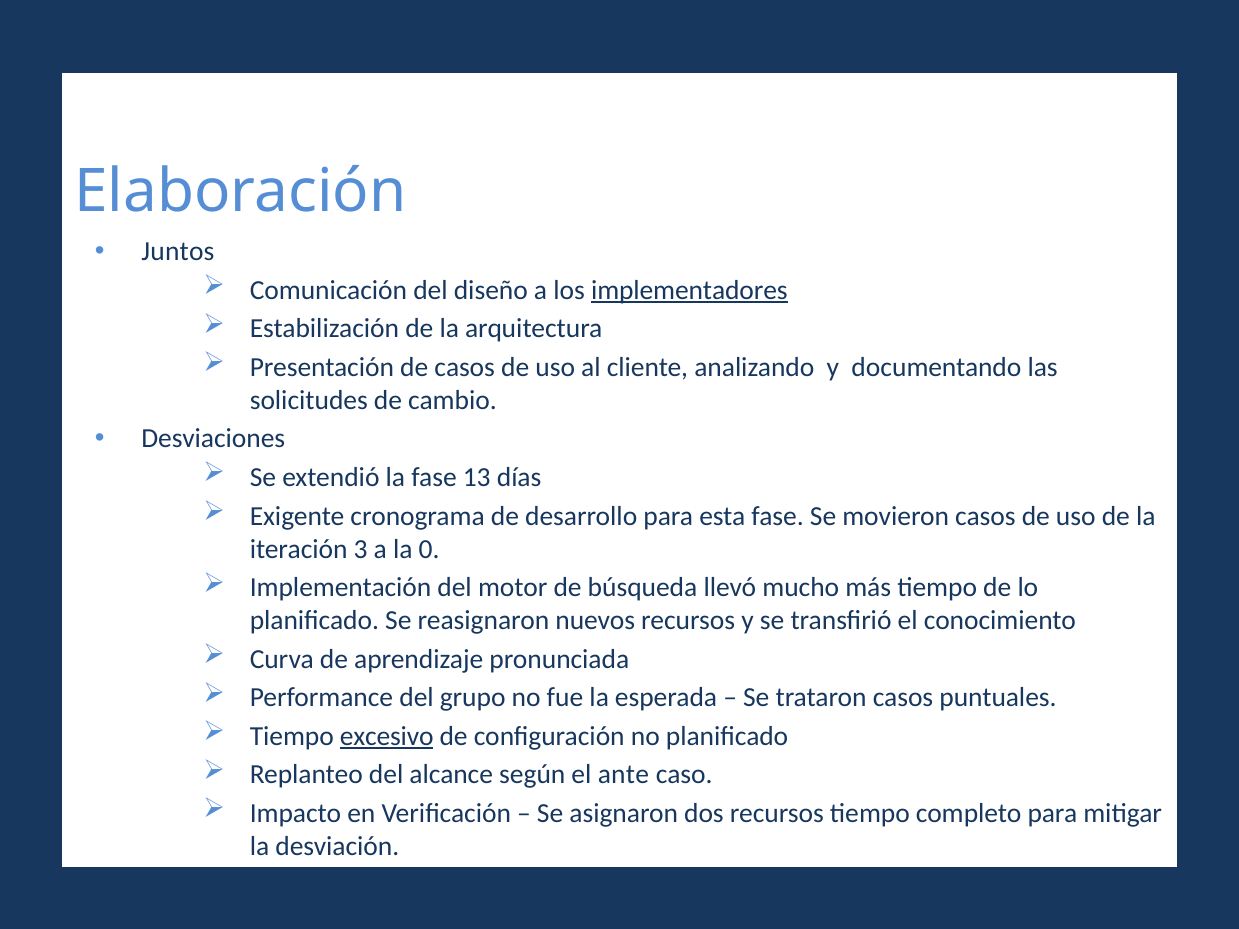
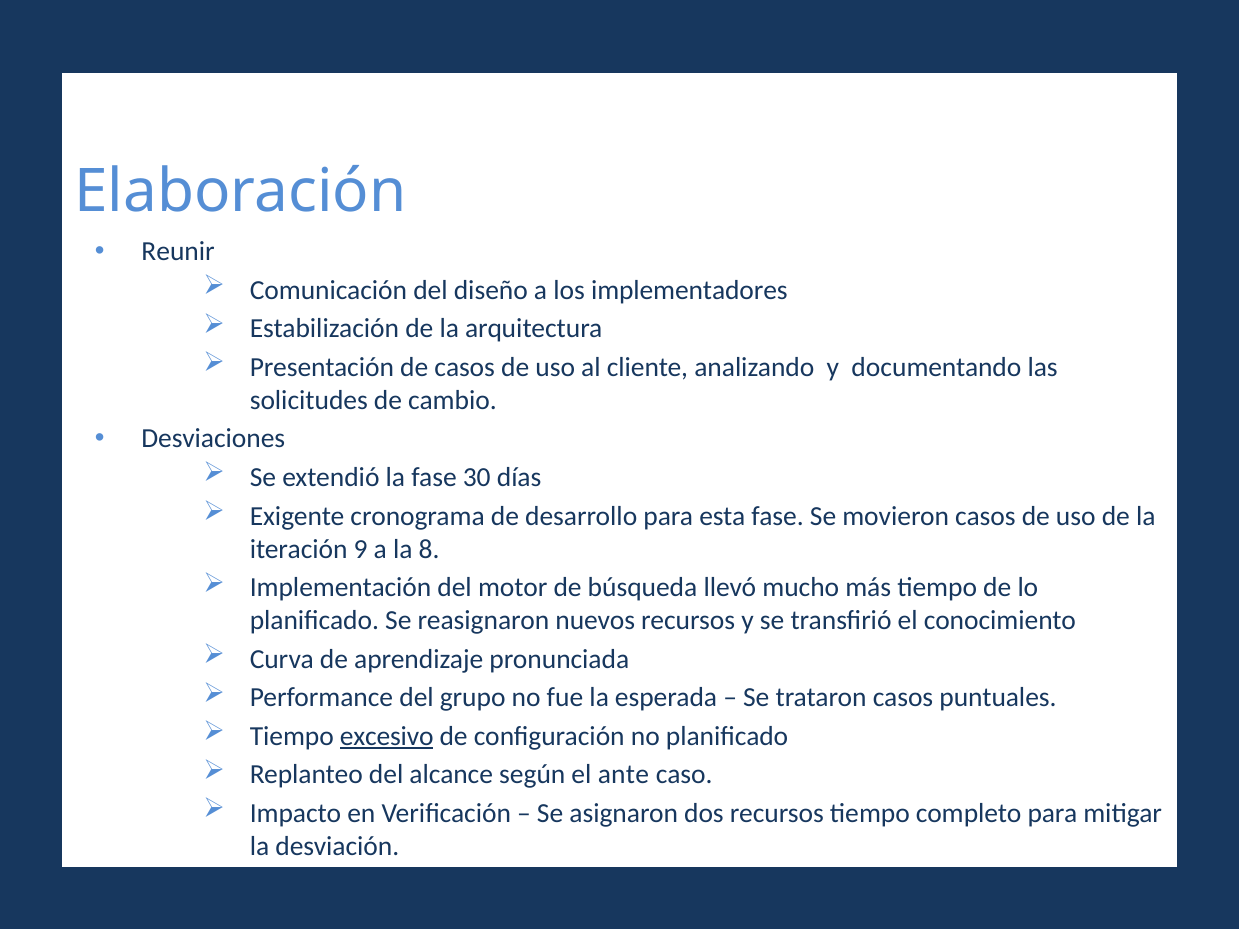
Juntos: Juntos -> Reunir
implementadores underline: present -> none
13: 13 -> 30
3: 3 -> 9
0: 0 -> 8
